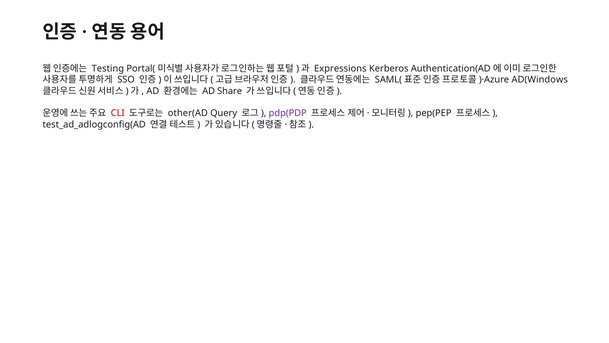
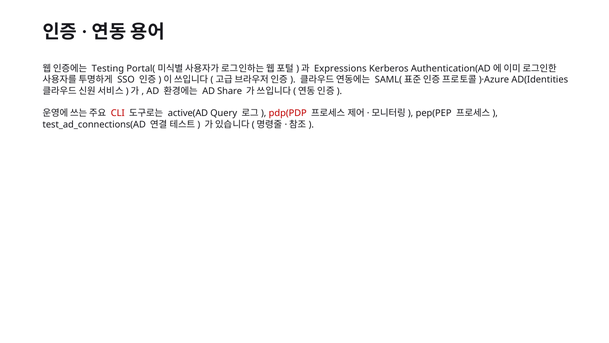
AD(Windows: AD(Windows -> AD(Identities
other(AD: other(AD -> active(AD
pdp(PDP colour: purple -> red
test_ad_adlogconfig(AD: test_ad_adlogconfig(AD -> test_ad_connections(AD
